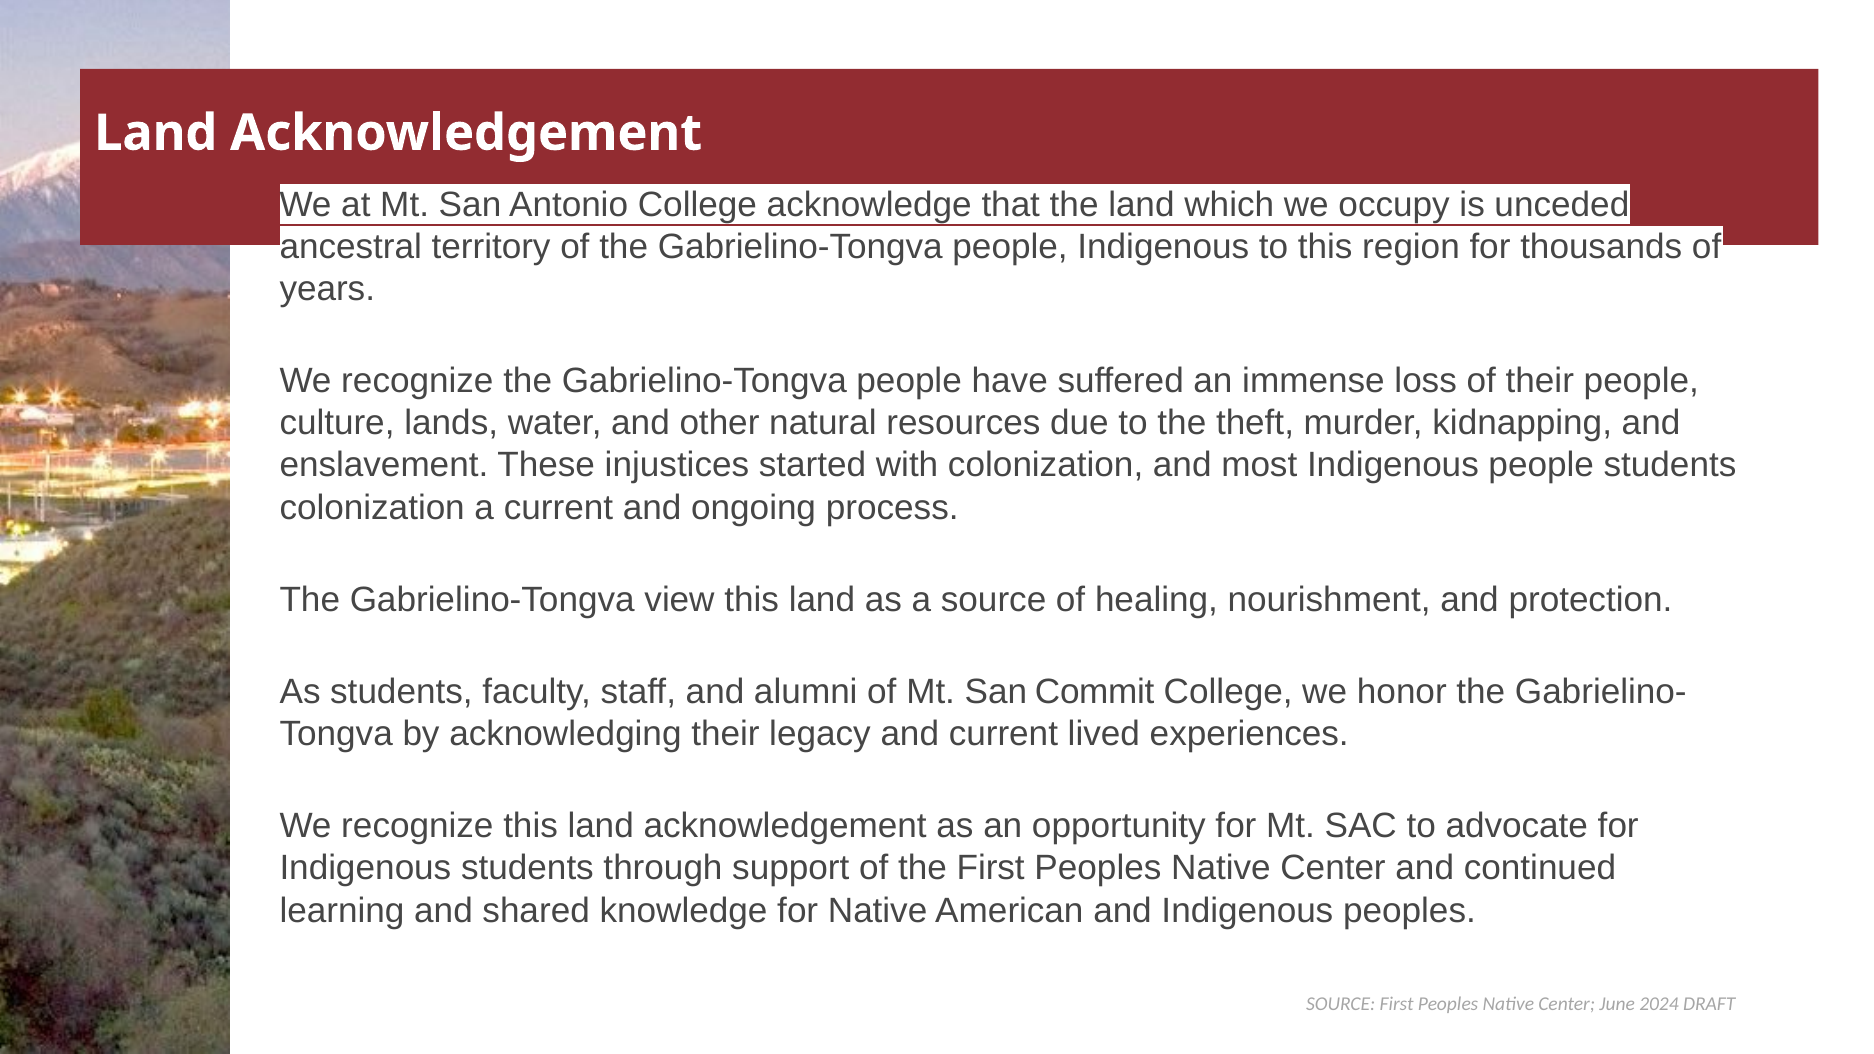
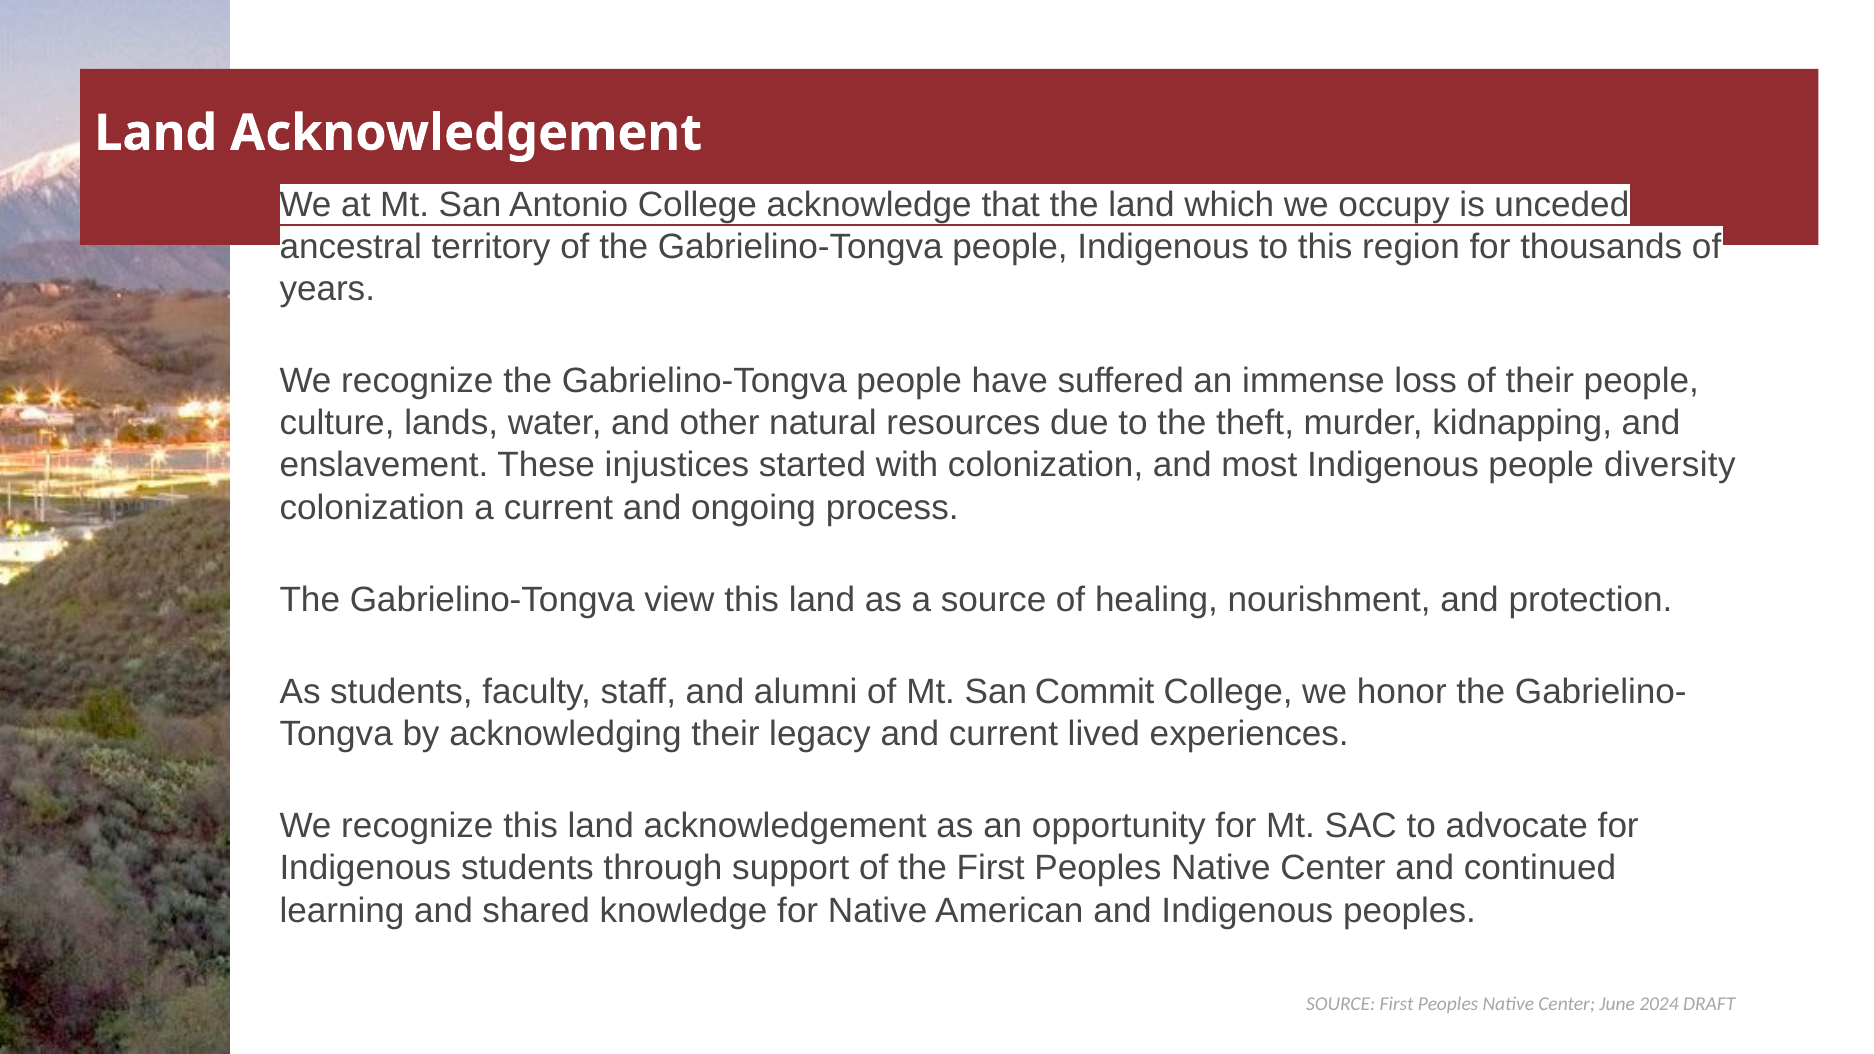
people students: students -> diversity
